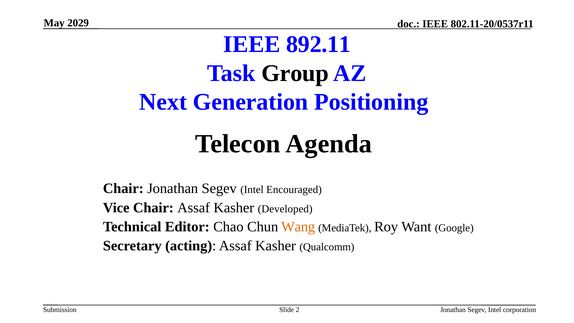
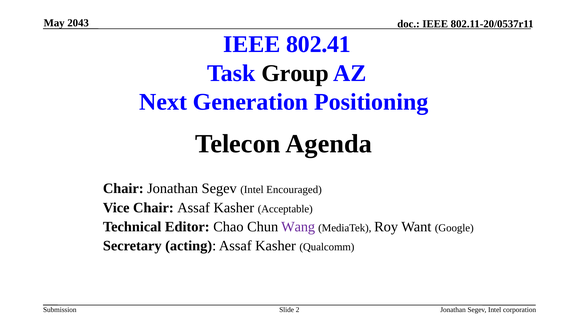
2029: 2029 -> 2043
892.11: 892.11 -> 802.41
Developed: Developed -> Acceptable
Wang colour: orange -> purple
